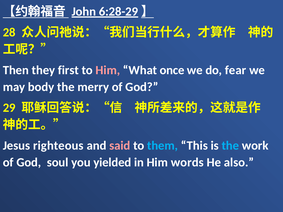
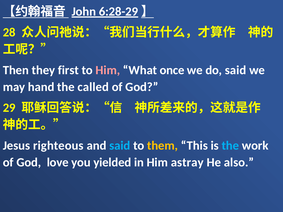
do fear: fear -> said
body: body -> hand
merry: merry -> called
said at (120, 146) colour: pink -> light blue
them colour: light blue -> yellow
soul: soul -> love
words: words -> astray
